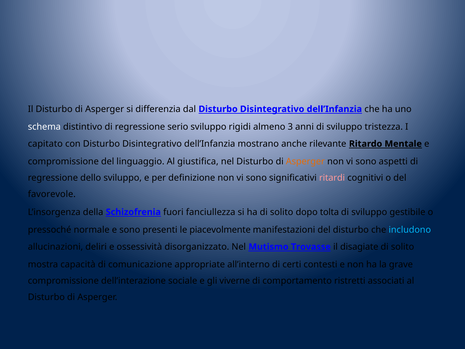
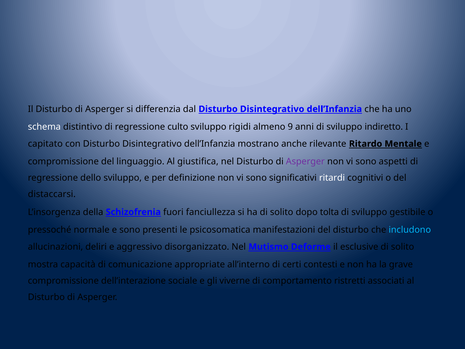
serio: serio -> culto
3: 3 -> 9
tristezza: tristezza -> indiretto
Asperger at (305, 161) colour: orange -> purple
ritardi colour: pink -> white
favorevole: favorevole -> distaccarsi
piacevolmente: piacevolmente -> psicosomatica
ossessività: ossessività -> aggressivo
Trovasse: Trovasse -> Deforme
disagiate: disagiate -> esclusive
